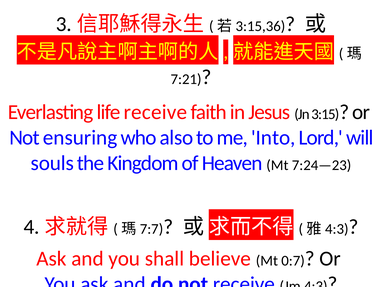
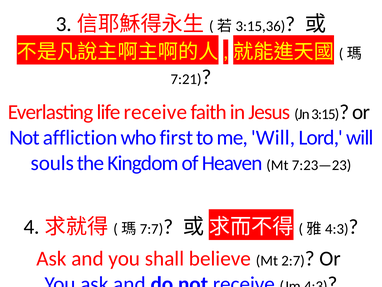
ensuring: ensuring -> affliction
also: also -> first
me Into: Into -> Will
7:24—23: 7:24—23 -> 7:23—23
0:7: 0:7 -> 2:7
